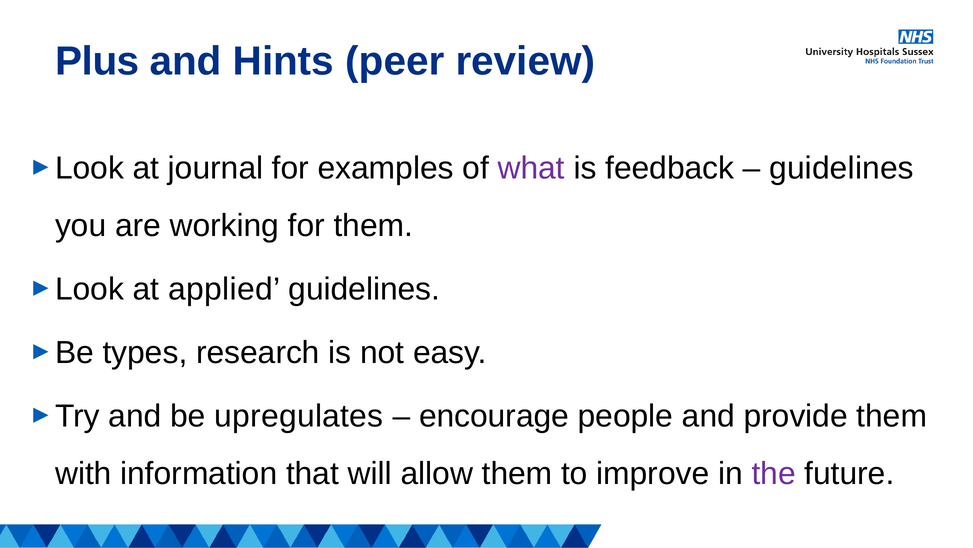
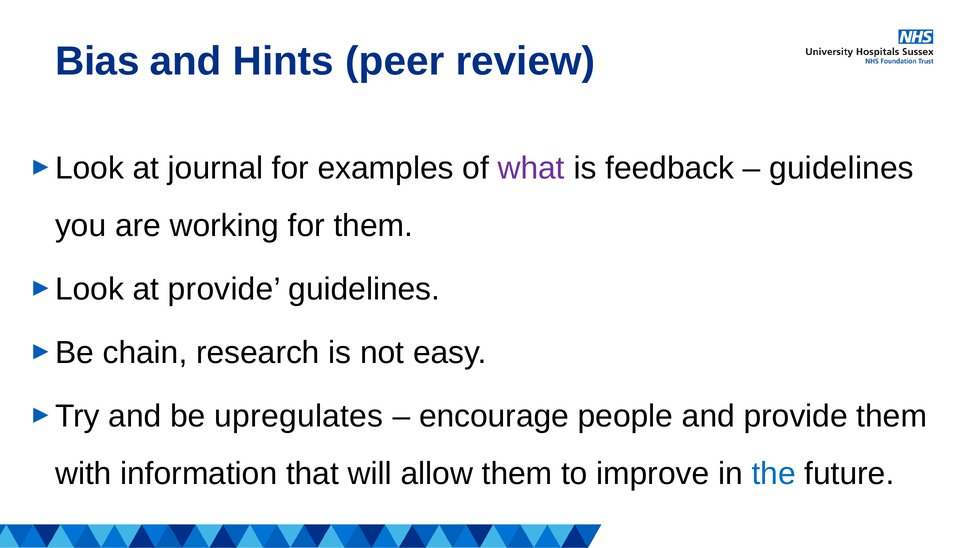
Plus: Plus -> Bias
at applied: applied -> provide
types: types -> chain
the colour: purple -> blue
